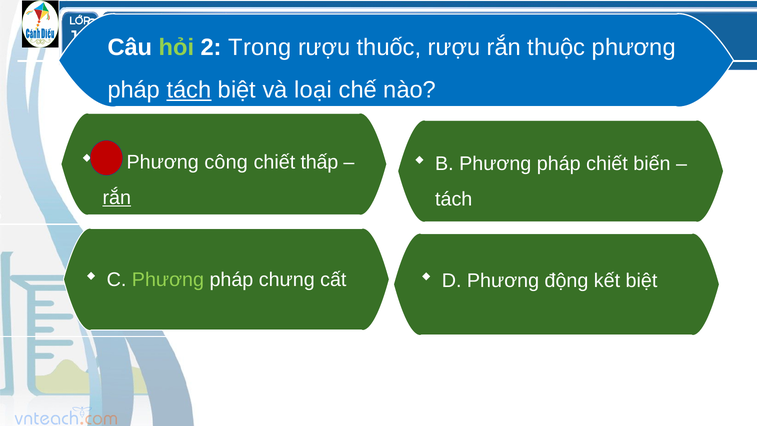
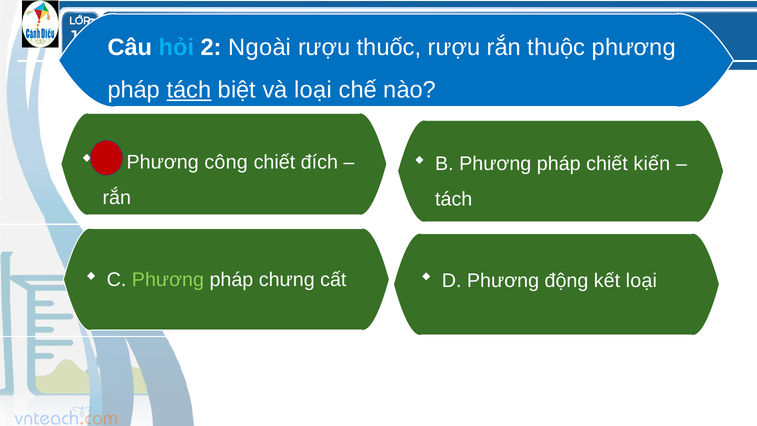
hỏi colour: light green -> light blue
Trong: Trong -> Ngoài
thấp: thấp -> đích
biến: biến -> kiến
rắn at (117, 197) underline: present -> none
kết biệt: biệt -> loại
